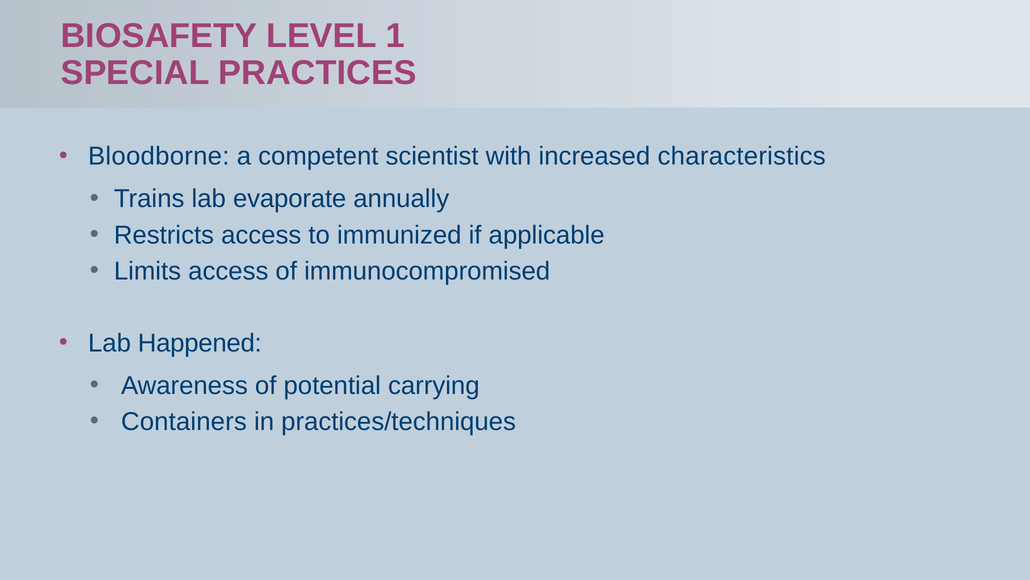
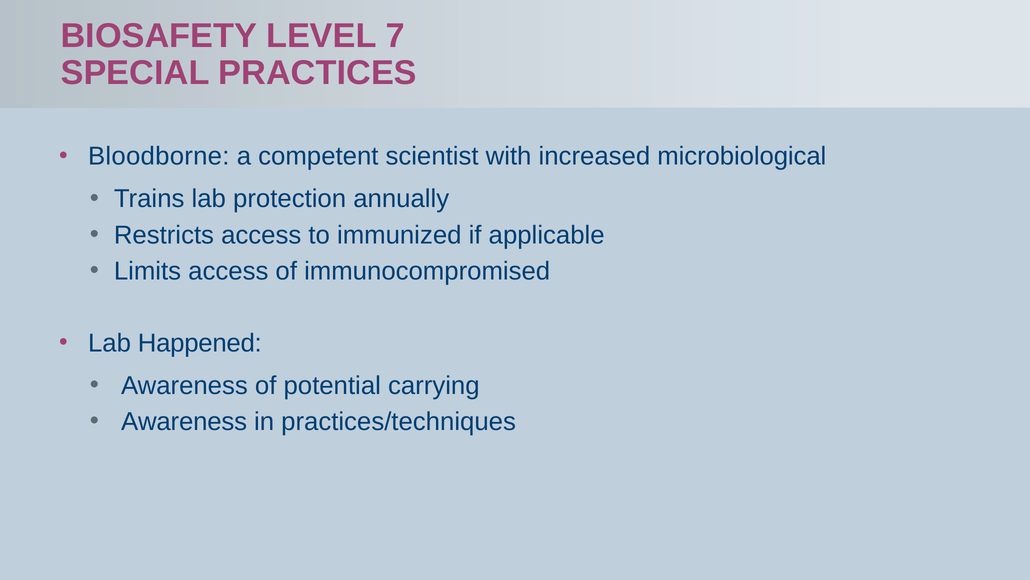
1: 1 -> 7
characteristics: characteristics -> microbiological
evaporate: evaporate -> protection
Containers at (184, 421): Containers -> Awareness
